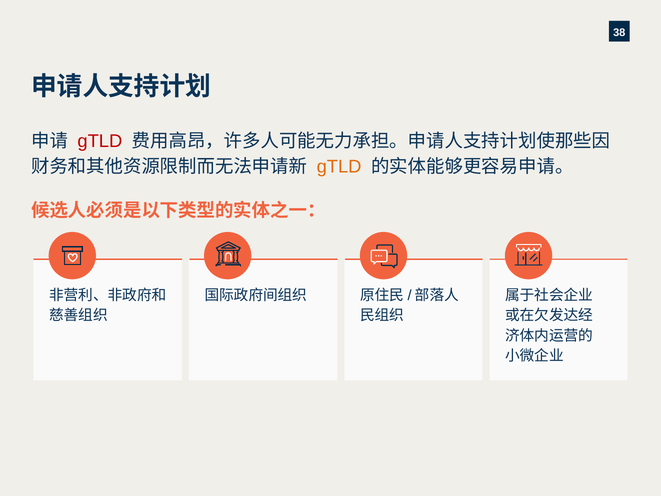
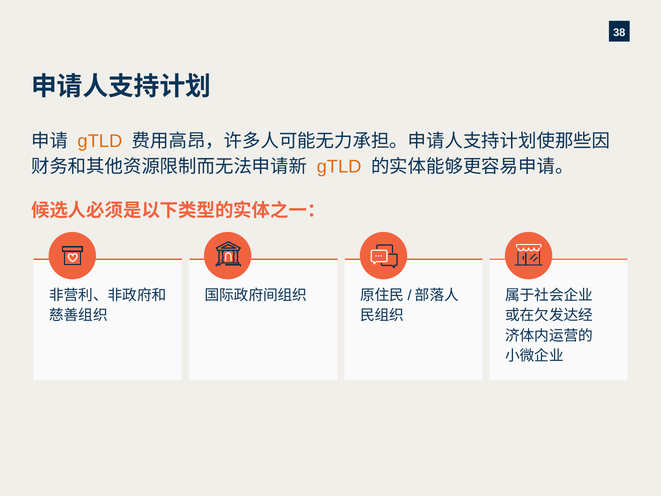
gTLD at (100, 141) colour: red -> orange
